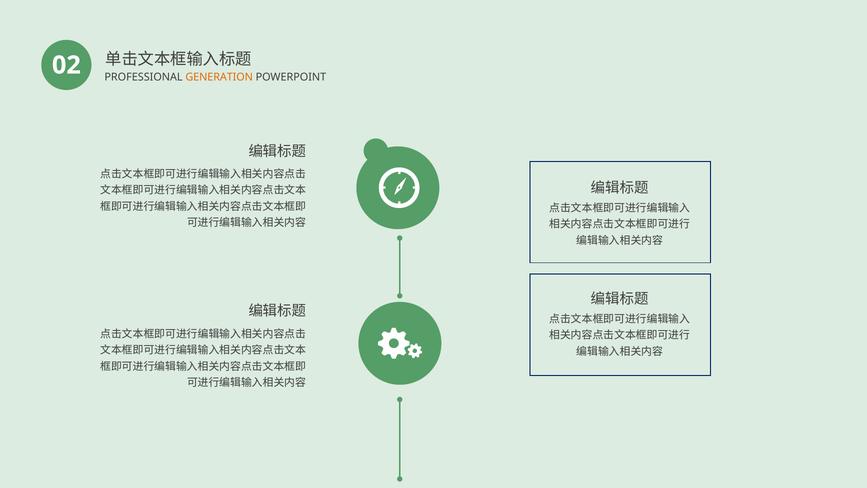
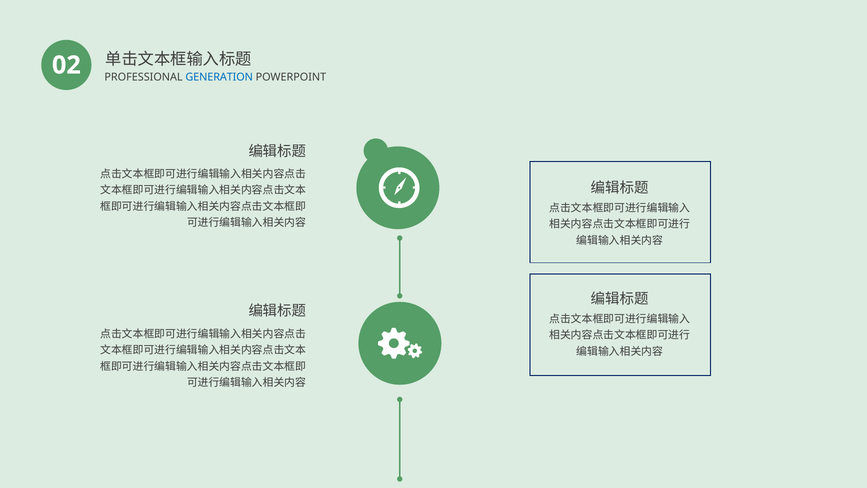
GENERATION colour: orange -> blue
